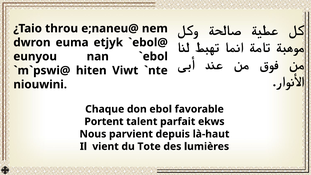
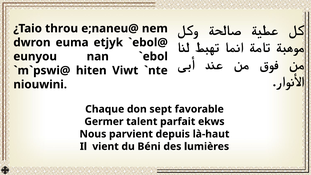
ebol: ebol -> sept
Portent: Portent -> Germer
Tote: Tote -> Béni
